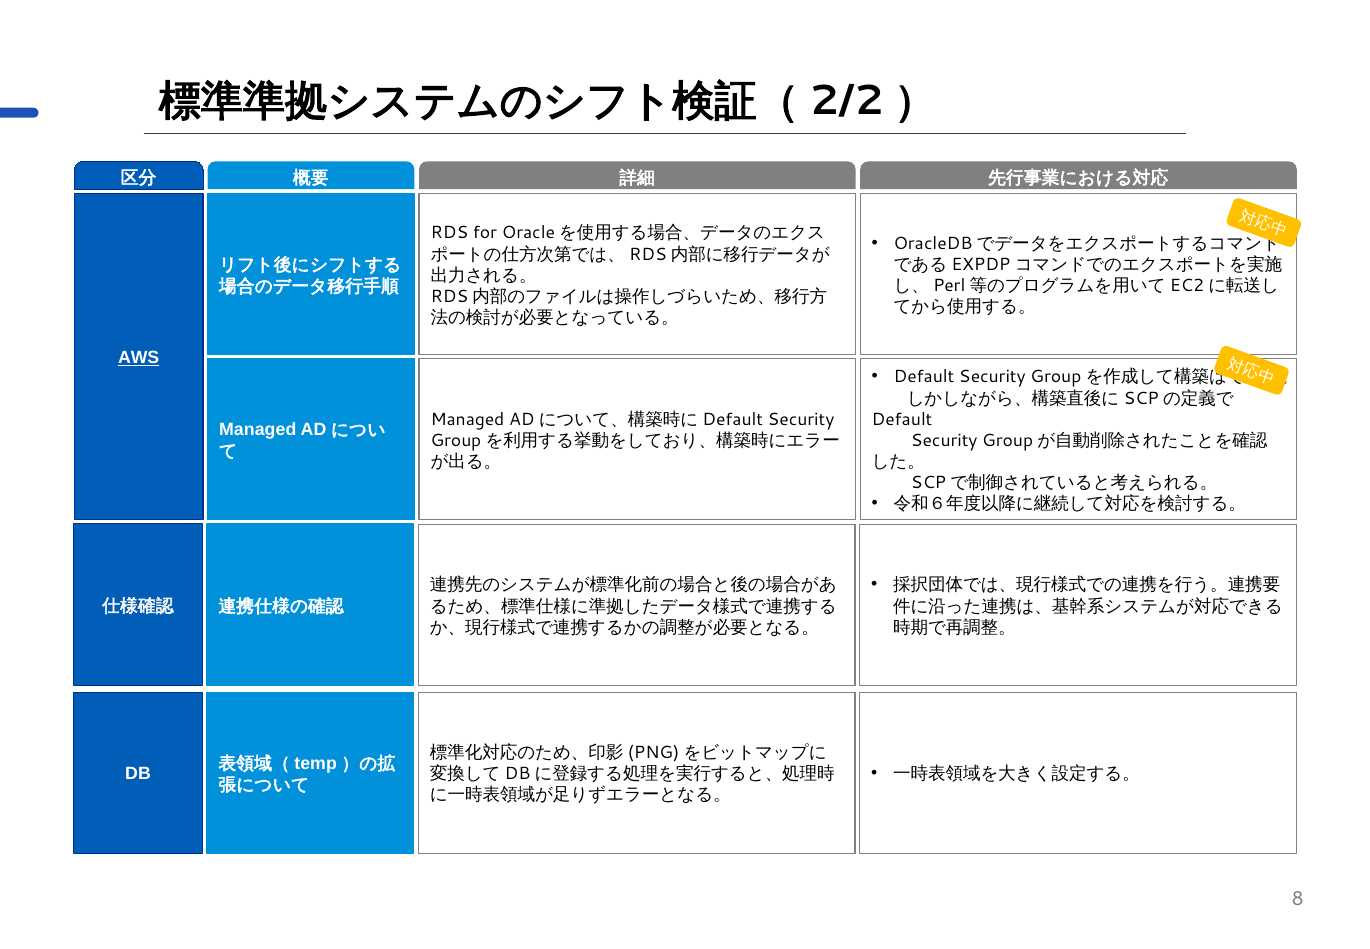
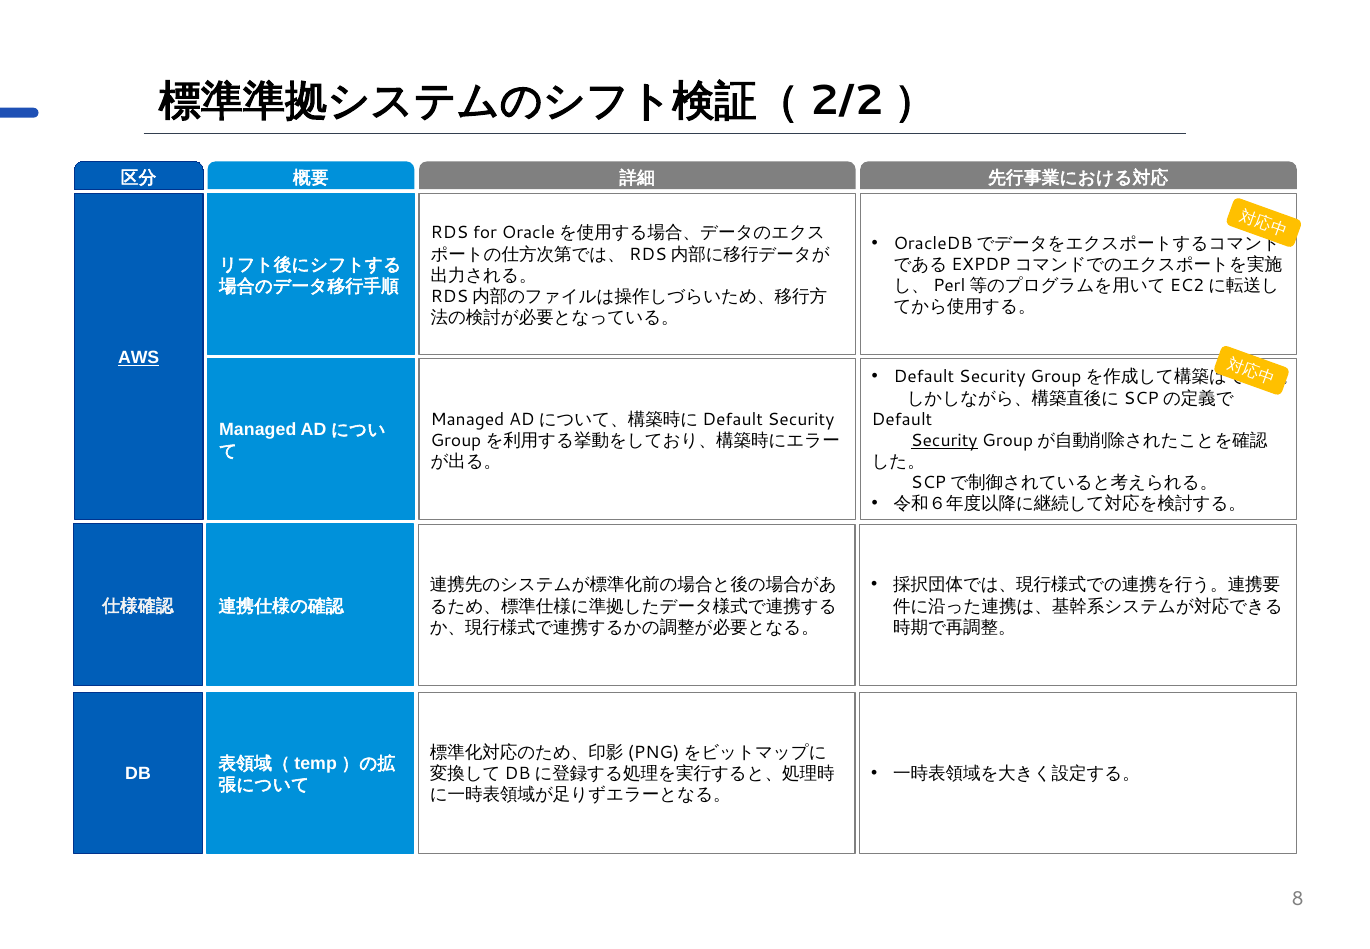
Security at (944, 440) underline: none -> present
